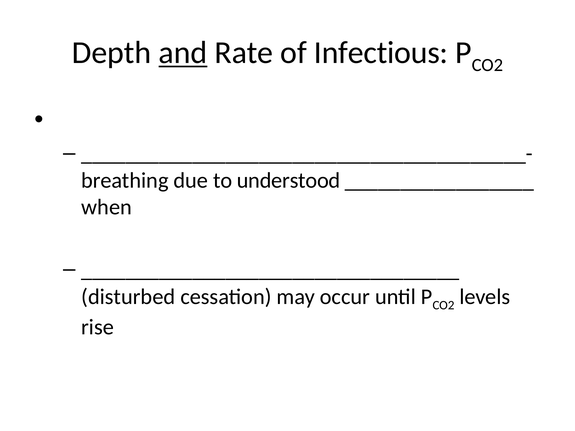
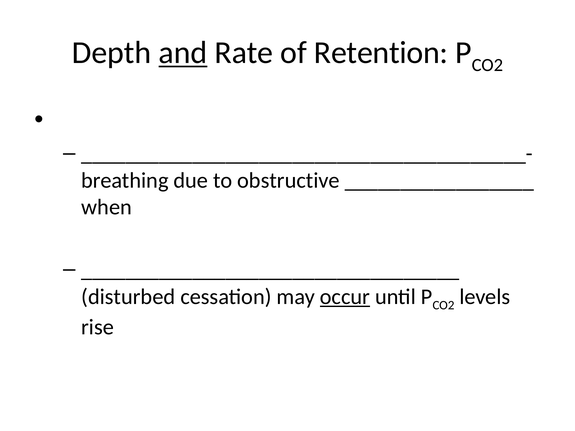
Infectious: Infectious -> Retention
understood: understood -> obstructive
occur underline: none -> present
